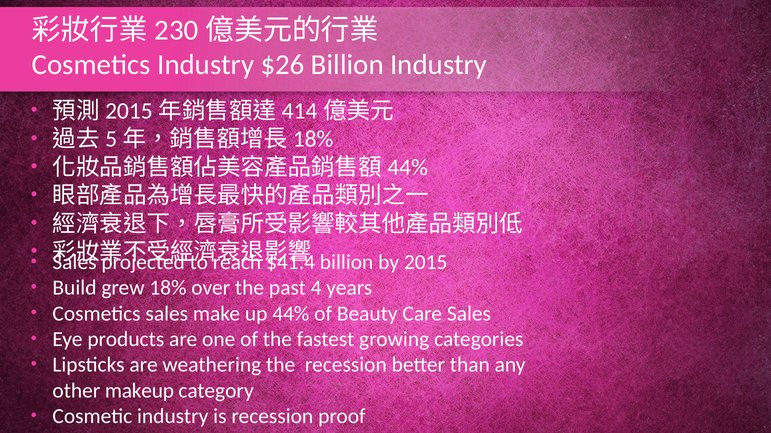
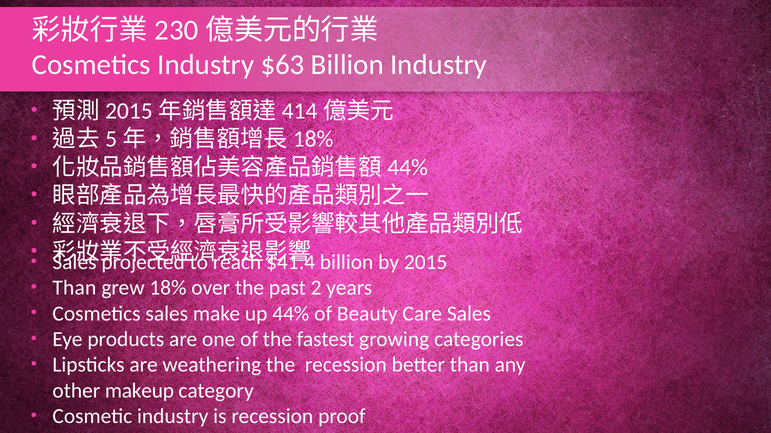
$26: $26 -> $63
Build at (74, 288): Build -> Than
4: 4 -> 2
